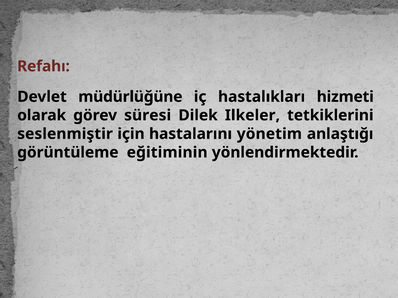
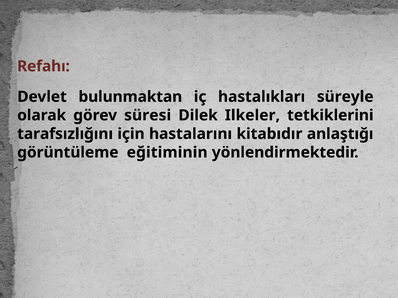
müdürlüğüne: müdürlüğüne -> bulunmaktan
hizmeti: hizmeti -> süreyle
seslenmiştir: seslenmiştir -> tarafsızlığını
yönetim: yönetim -> kitabıdır
